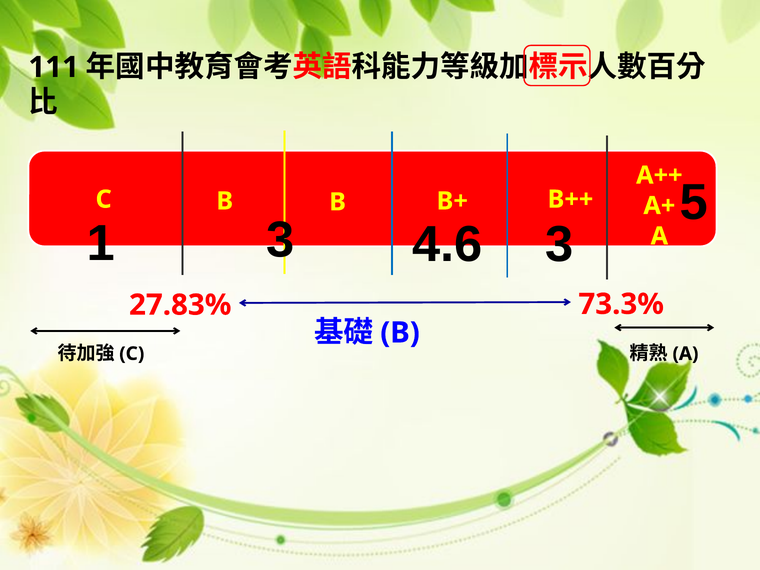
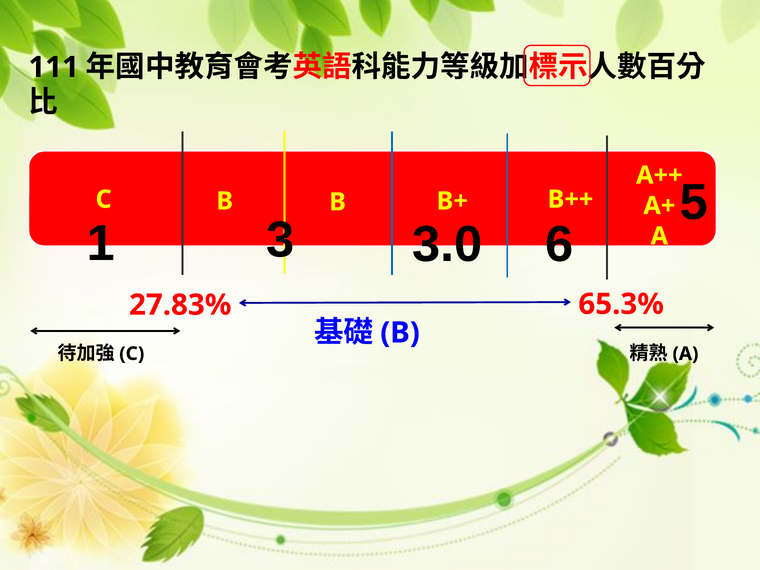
3 3: 3 -> 6
4.6: 4.6 -> 3.0
73.3%: 73.3% -> 65.3%
